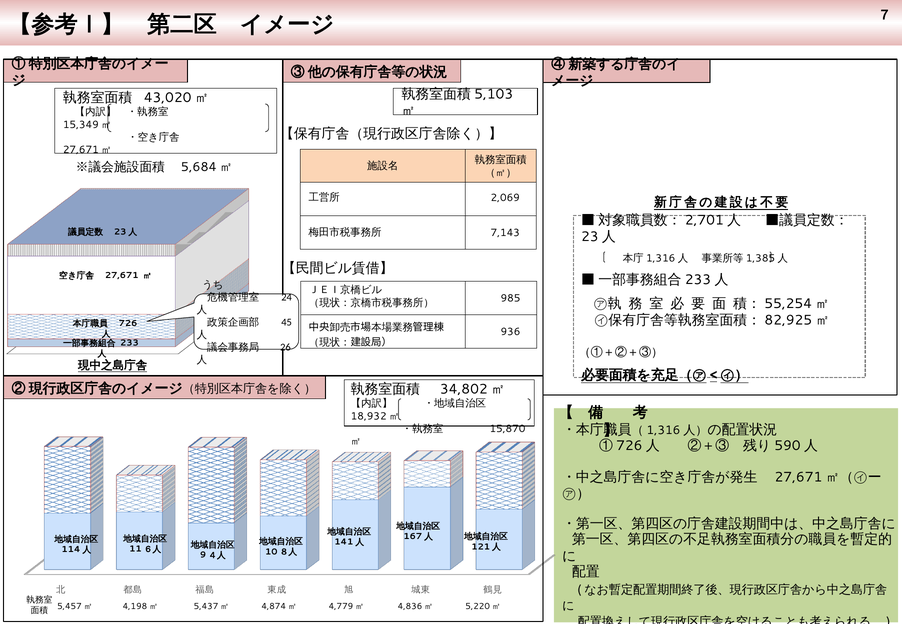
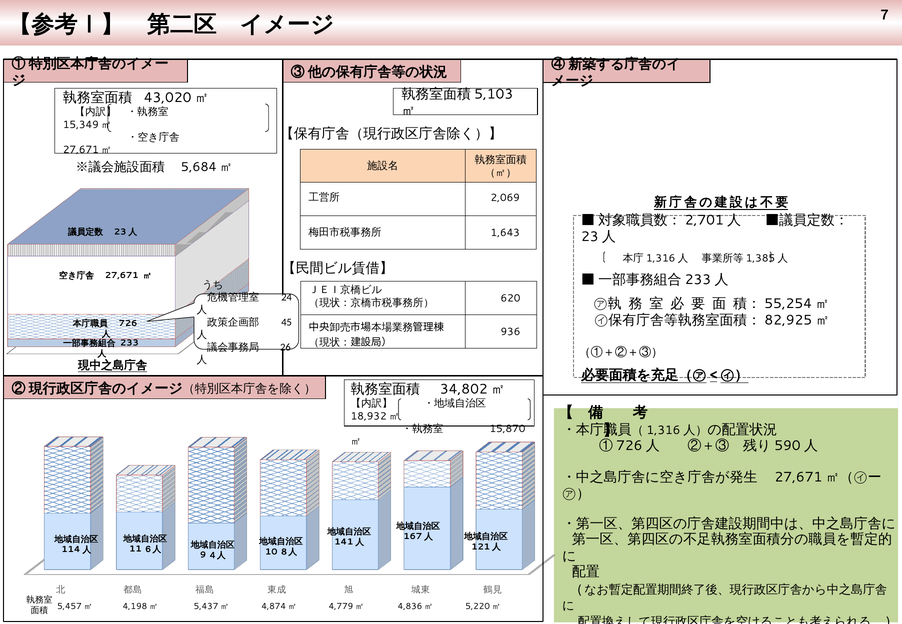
7,143: 7,143 -> 1,643
985: 985 -> 620
